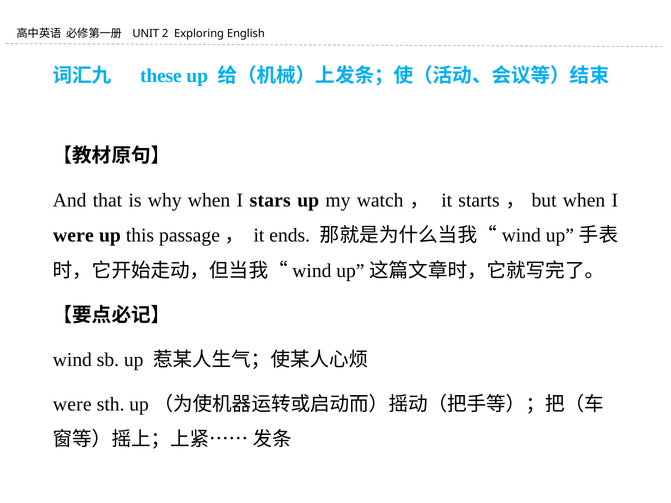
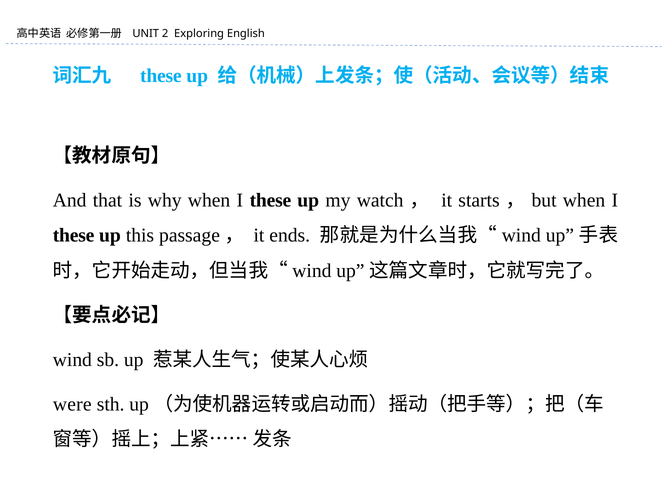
why when I stars: stars -> these
were at (73, 236): were -> these
